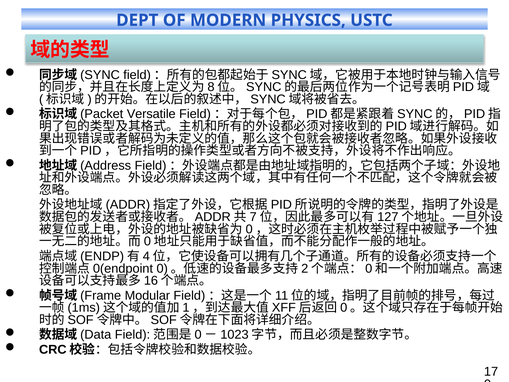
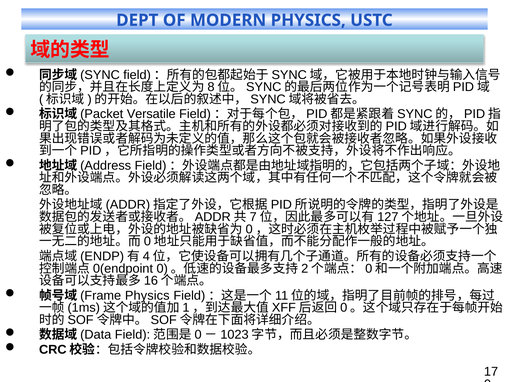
Modular at (147, 295): Modular -> Physics
